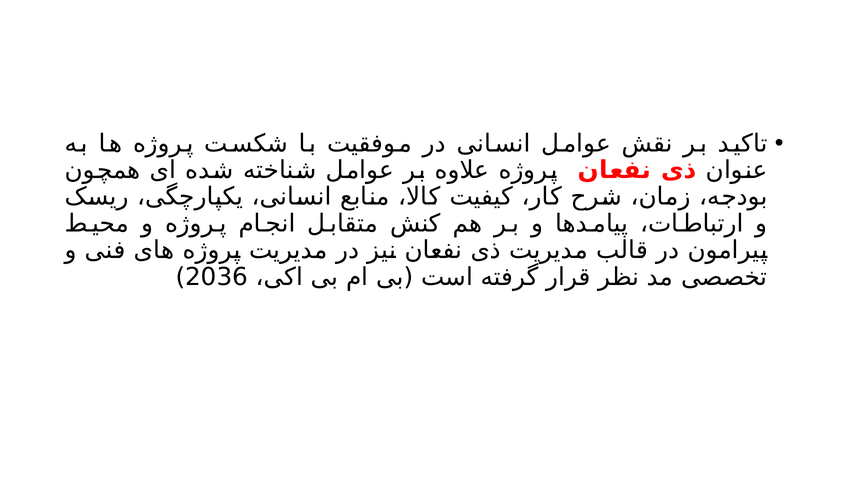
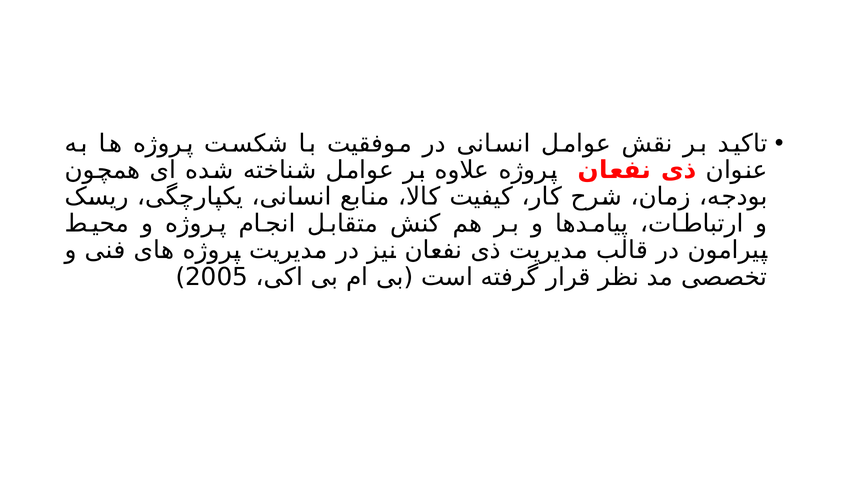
2036: 2036 -> 2005
